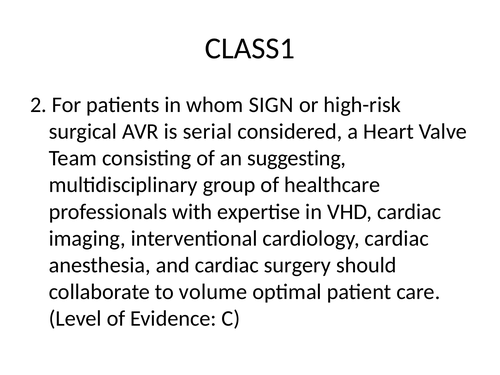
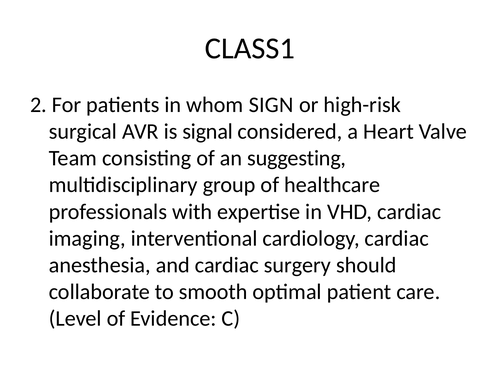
serial: serial -> signal
volume: volume -> smooth
